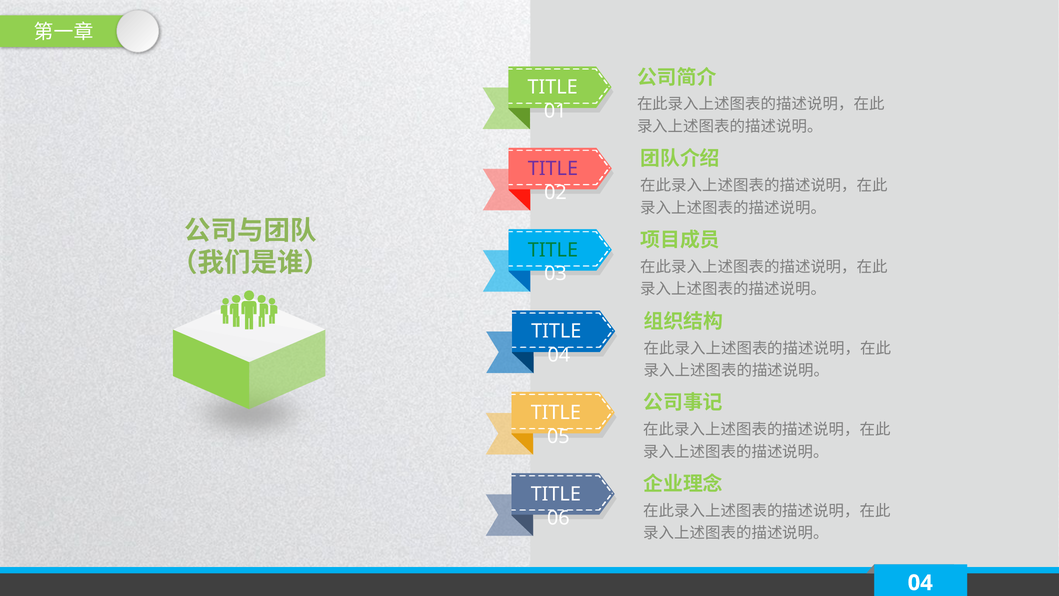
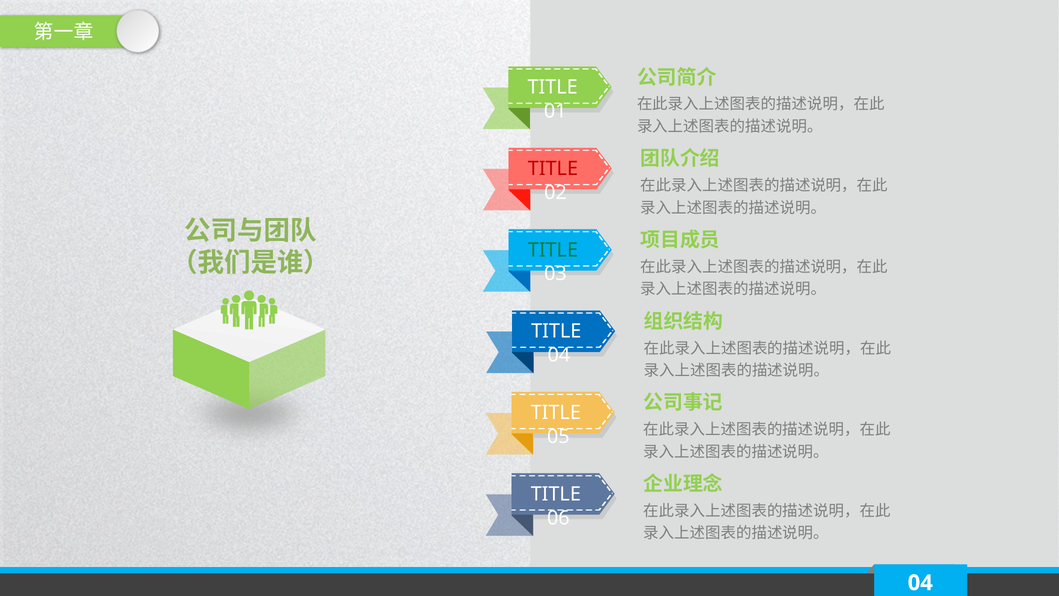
TITLE at (553, 169) colour: purple -> red
